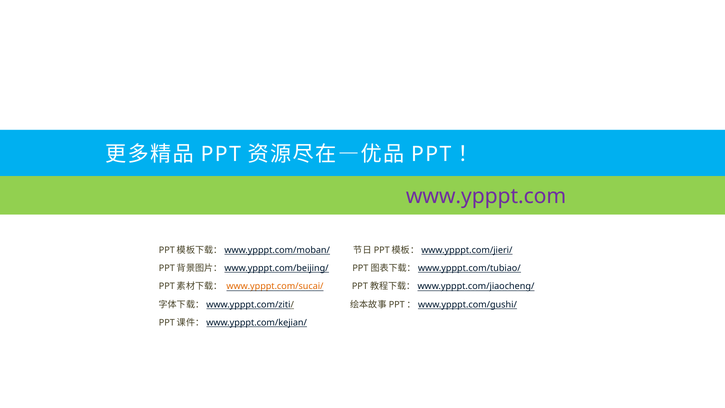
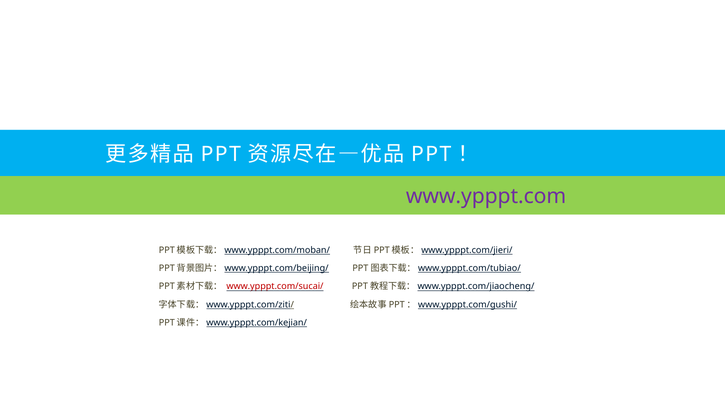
www.ypppt.com/sucai/ colour: orange -> red
